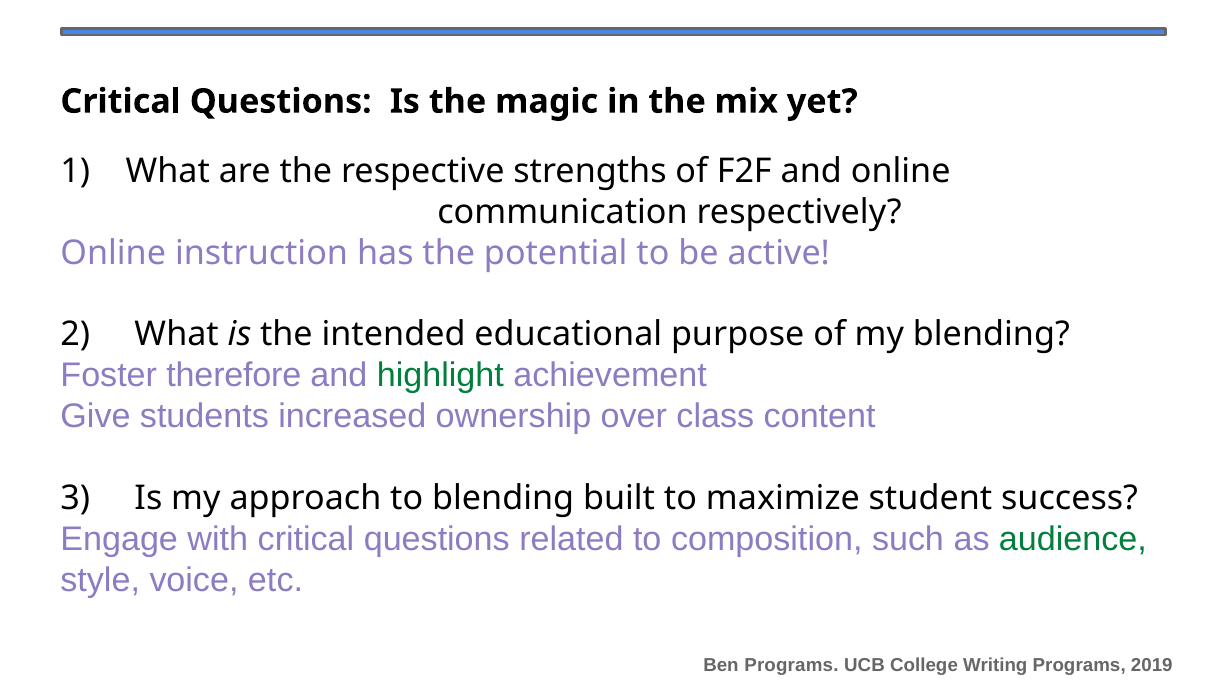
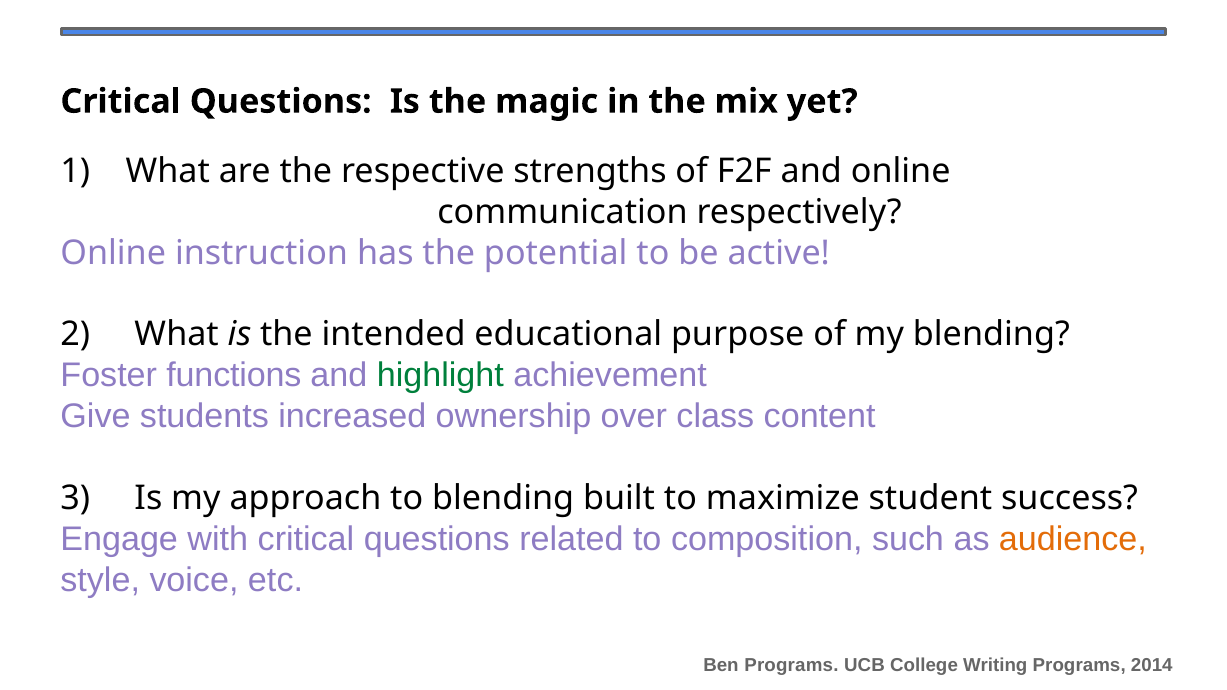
therefore: therefore -> functions
audience colour: green -> orange
2019: 2019 -> 2014
